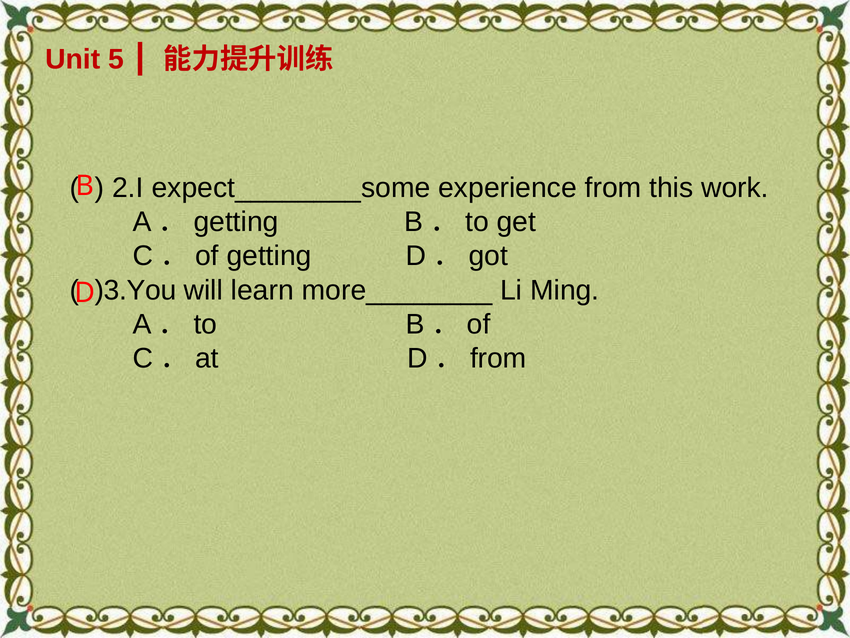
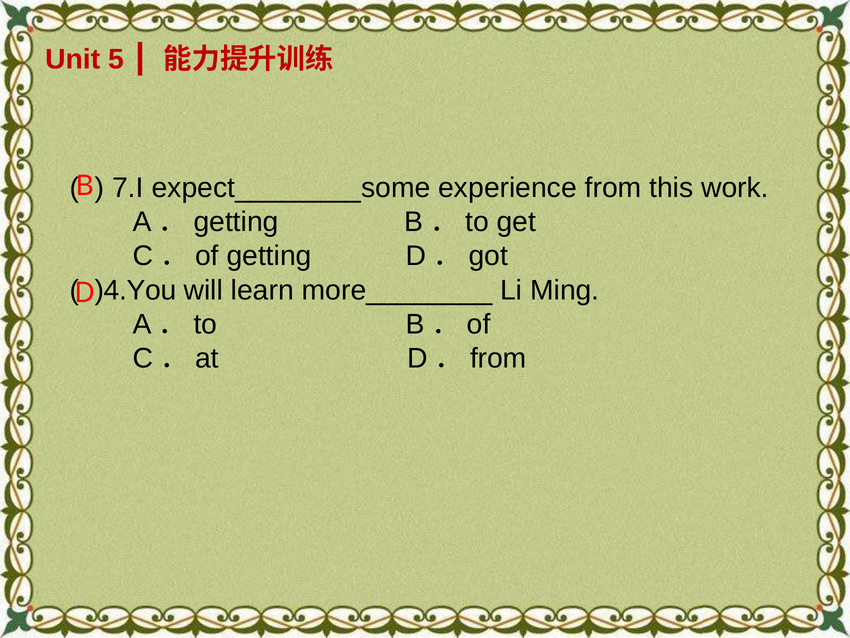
2.I: 2.I -> 7.I
)3.You: )3.You -> )4.You
